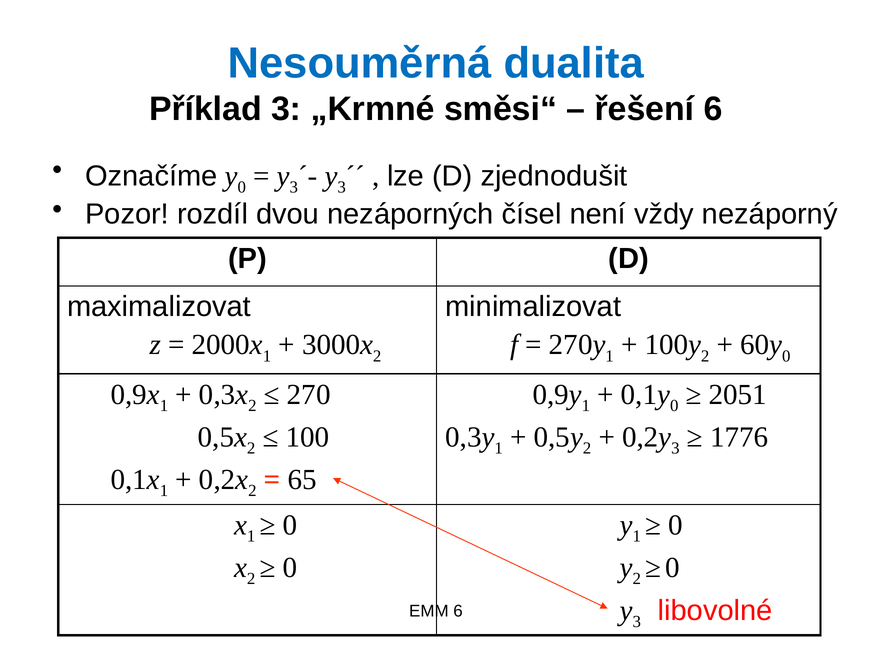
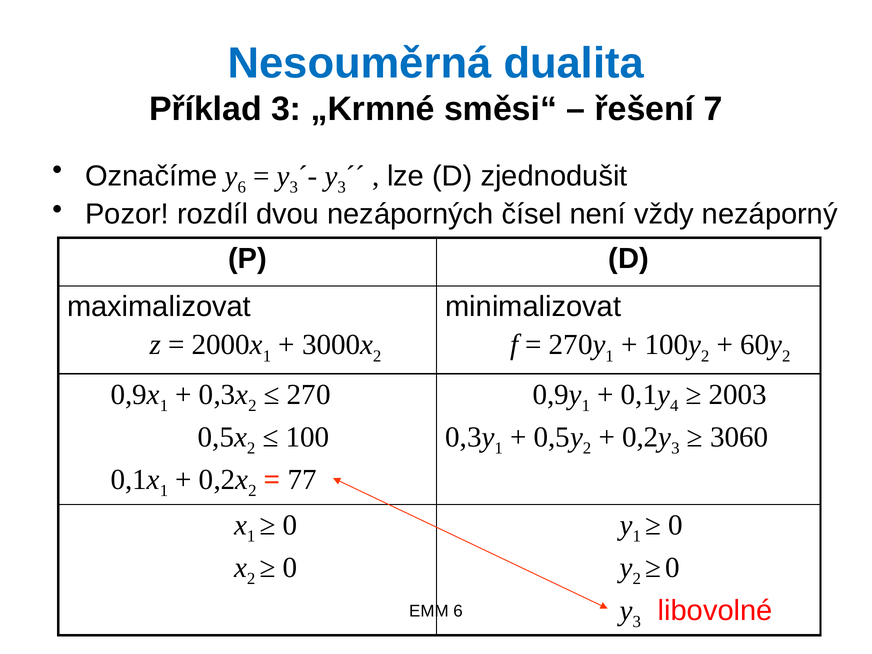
řešení 6: 6 -> 7
0 at (242, 187): 0 -> 6
0 at (786, 356): 0 -> 2
0 at (674, 406): 0 -> 4
2051: 2051 -> 2003
1776: 1776 -> 3060
65: 65 -> 77
